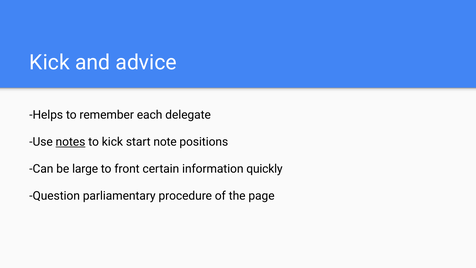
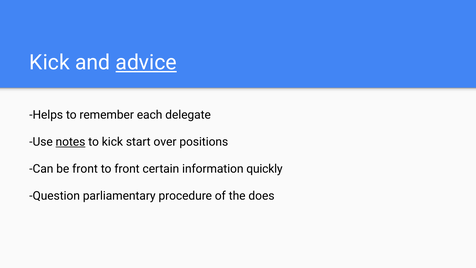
advice underline: none -> present
note: note -> over
be large: large -> front
page: page -> does
